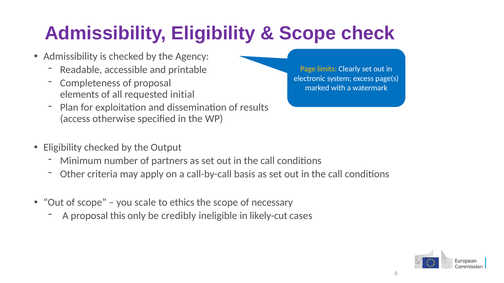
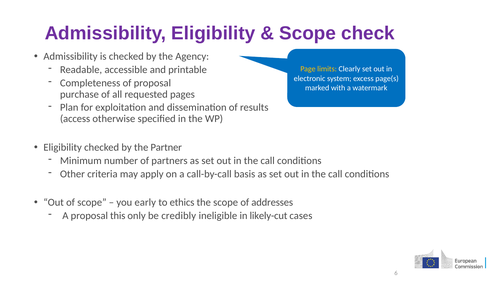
elements: elements -> purchase
initial: initial -> pages
Output: Output -> Partner
scale: scale -> early
necessary: necessary -> addresses
